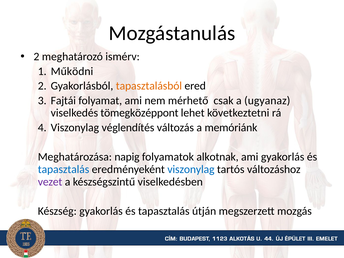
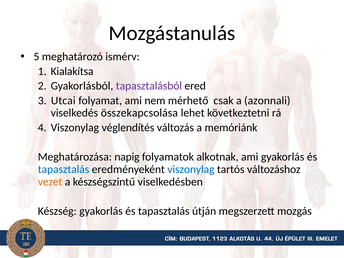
2 at (36, 57): 2 -> 5
Működni: Működni -> Kialakítsa
tapasztalásból colour: orange -> purple
Fajtái: Fajtái -> Utcai
ugyanaz: ugyanaz -> azonnali
tömegközéppont: tömegközéppont -> összekapcsolása
vezet colour: purple -> orange
